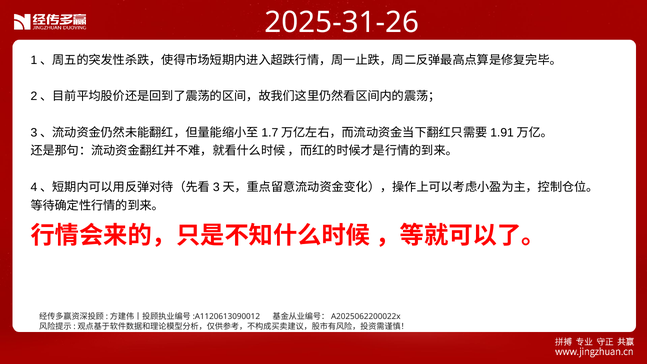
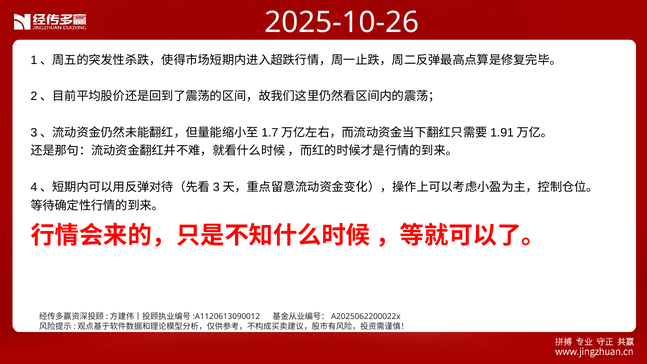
2025-31-26: 2025-31-26 -> 2025-10-26
